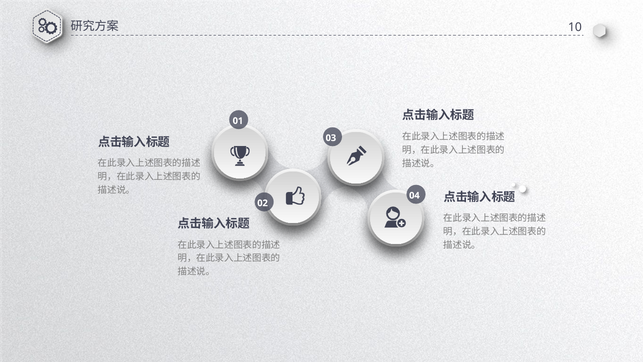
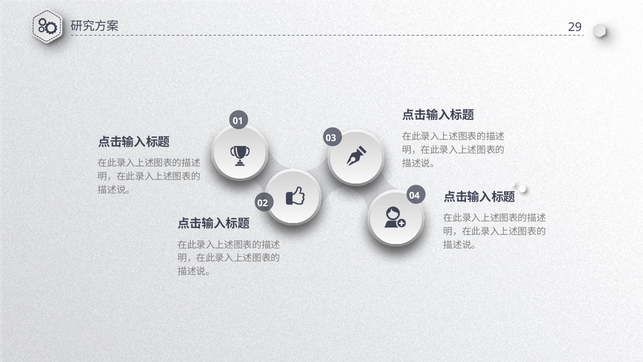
10: 10 -> 29
